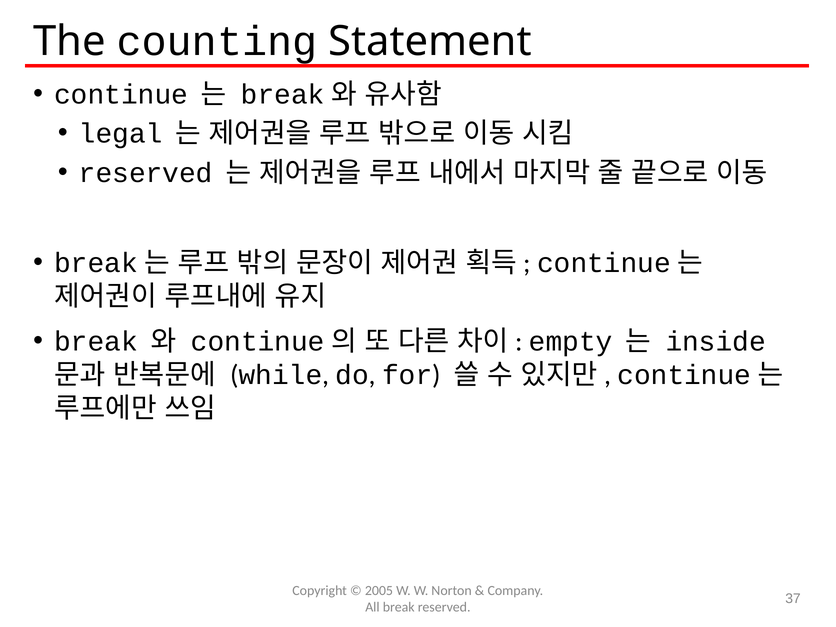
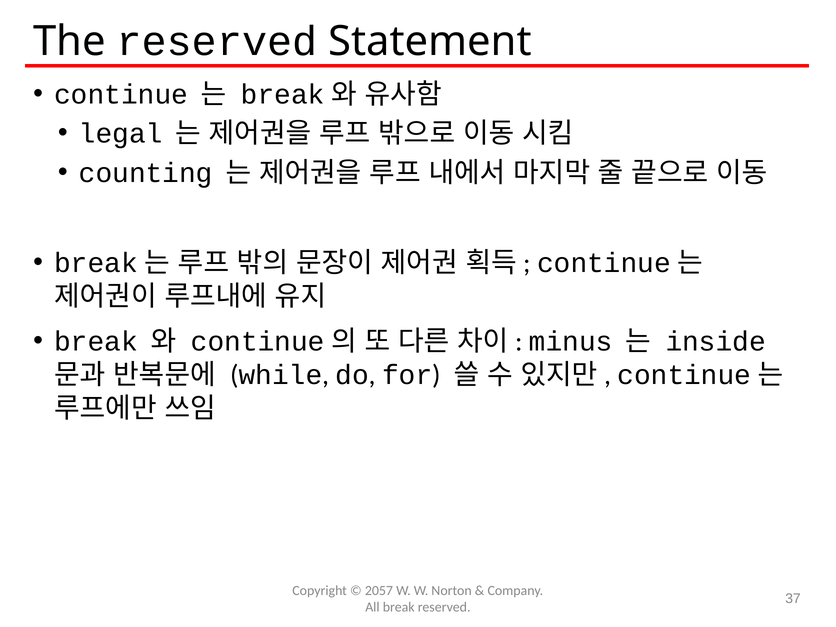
The counting: counting -> reserved
reserved at (146, 173): reserved -> counting
empty: empty -> minus
2005: 2005 -> 2057
